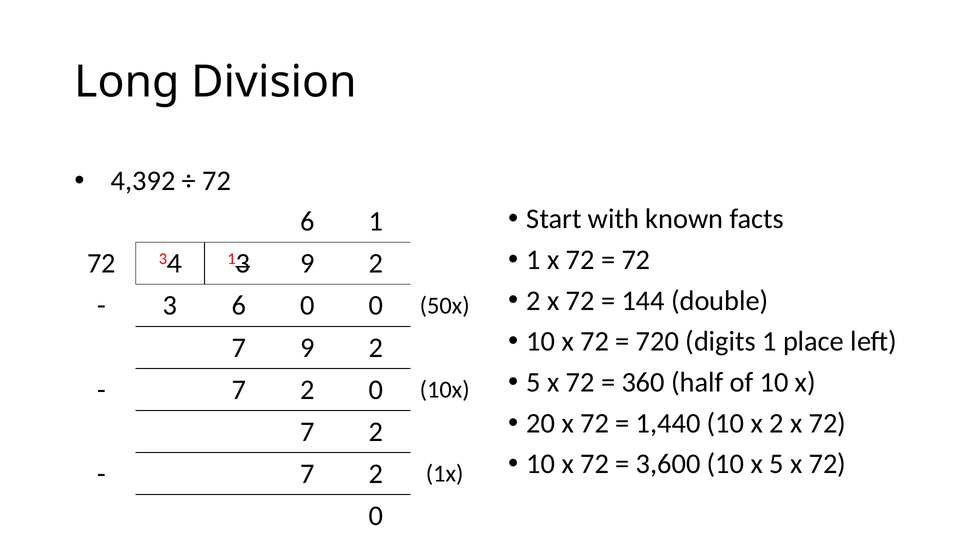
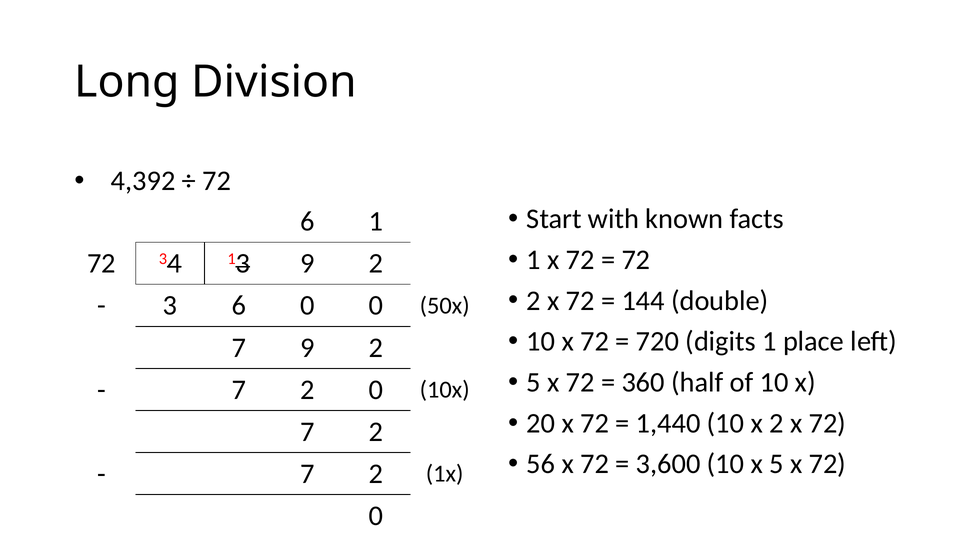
10 at (541, 464): 10 -> 56
